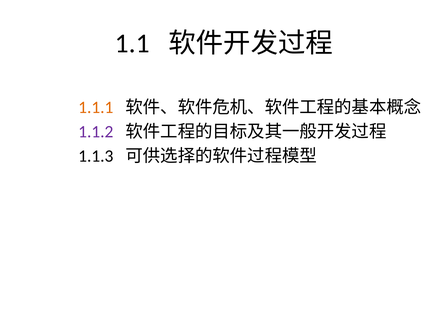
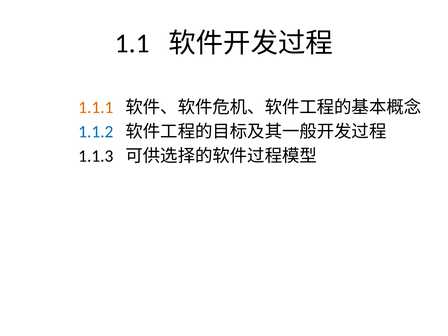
1.1.2 colour: purple -> blue
